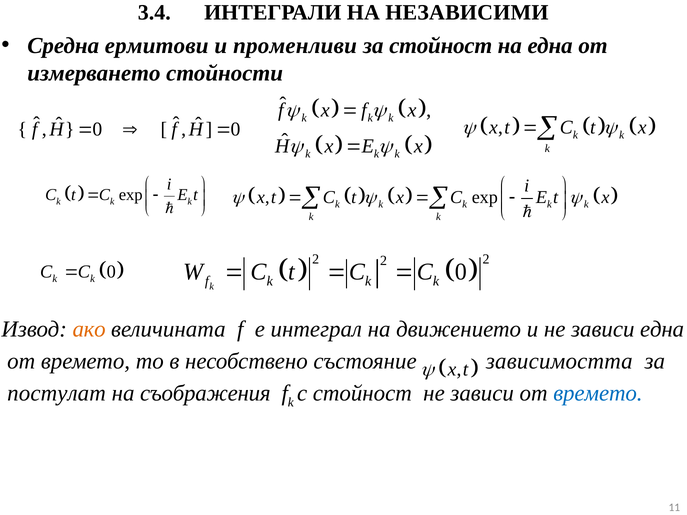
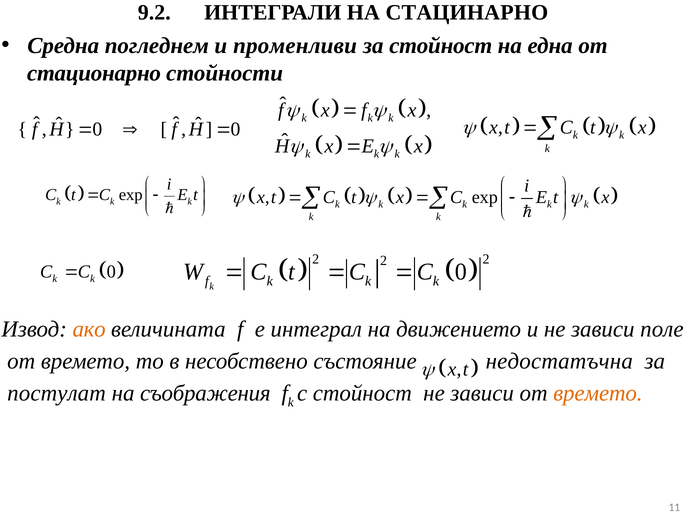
3.4: 3.4 -> 9.2
НЕЗАВИСИМИ: НЕЗАВИСИМИ -> СТАЦИНАРНО
ермитови: ермитови -> погледнем
измерването: измерването -> стационарно
зависи една: една -> поле
зависимостта: зависимостта -> недостатъчна
времето at (598, 394) colour: blue -> orange
